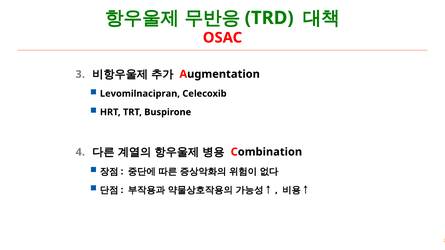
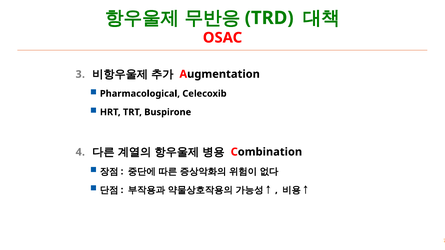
Levomilnacipran: Levomilnacipran -> Pharmacological
